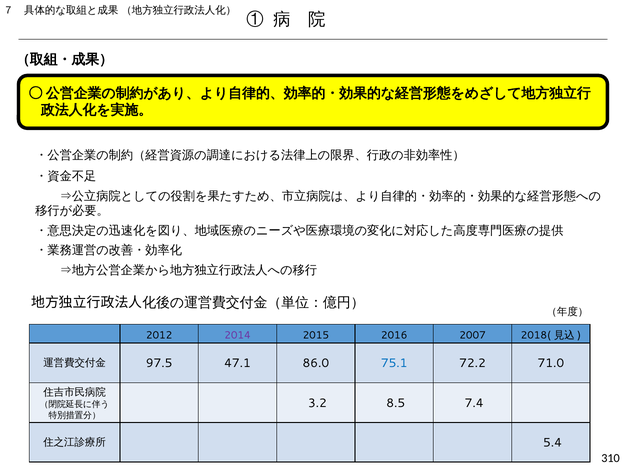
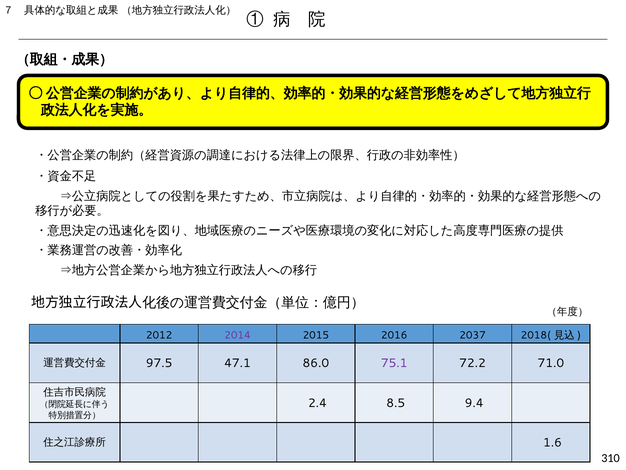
2007: 2007 -> 2037
75.1 colour: blue -> purple
3.2: 3.2 -> 2.4
7.4: 7.4 -> 9.4
5.4: 5.4 -> 1.6
